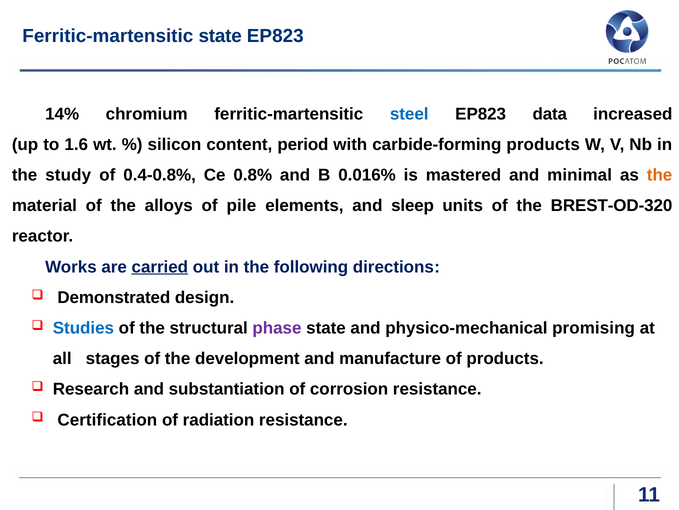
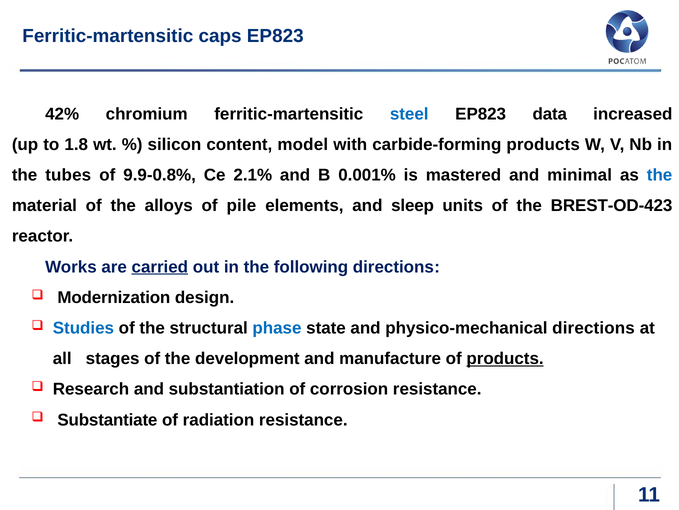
Ferritic-martensitic state: state -> caps
14%: 14% -> 42%
1.6: 1.6 -> 1.8
period: period -> model
study: study -> tubes
0.4-0.8%: 0.4-0.8% -> 9.9-0.8%
0.8%: 0.8% -> 2.1%
0.016%: 0.016% -> 0.001%
the at (660, 175) colour: orange -> blue
BREST-OD-320: BREST-OD-320 -> BREST-OD-423
Demonstrated: Demonstrated -> Modernization
phase colour: purple -> blue
physico-mechanical promising: promising -> directions
products at (505, 358) underline: none -> present
Certification: Certification -> Substantiate
